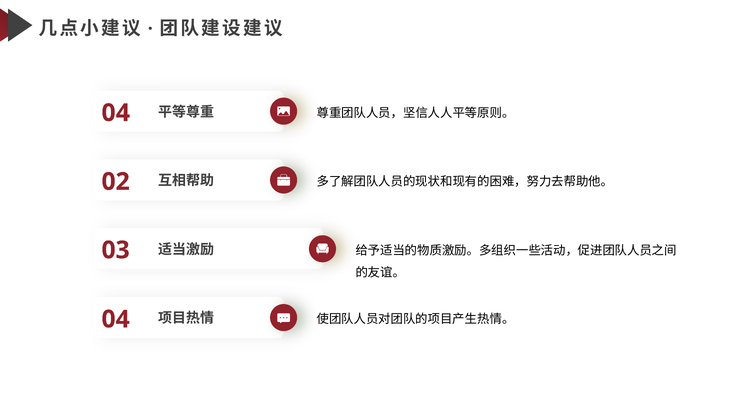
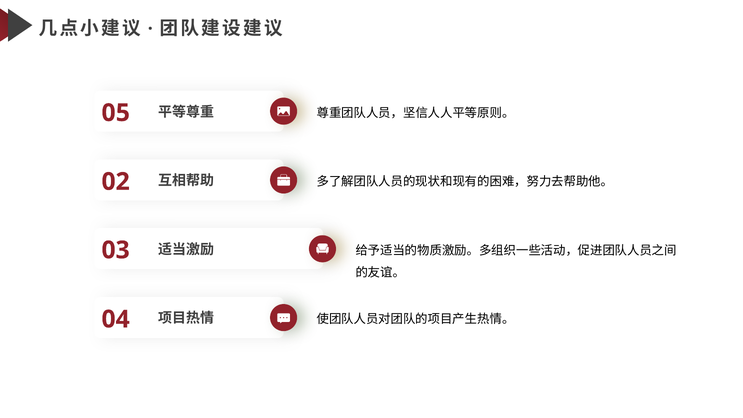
4: 4 -> 5
